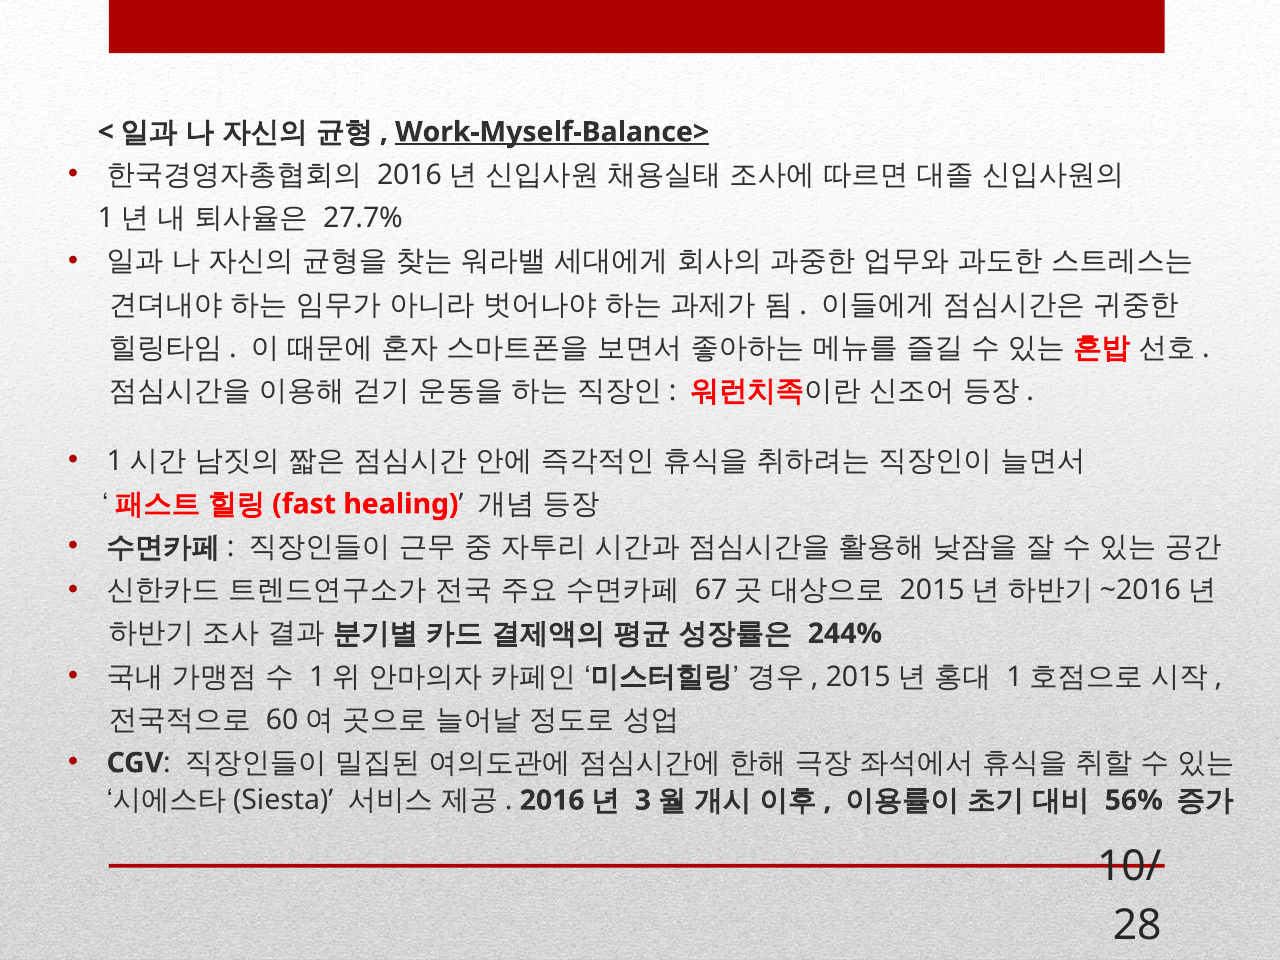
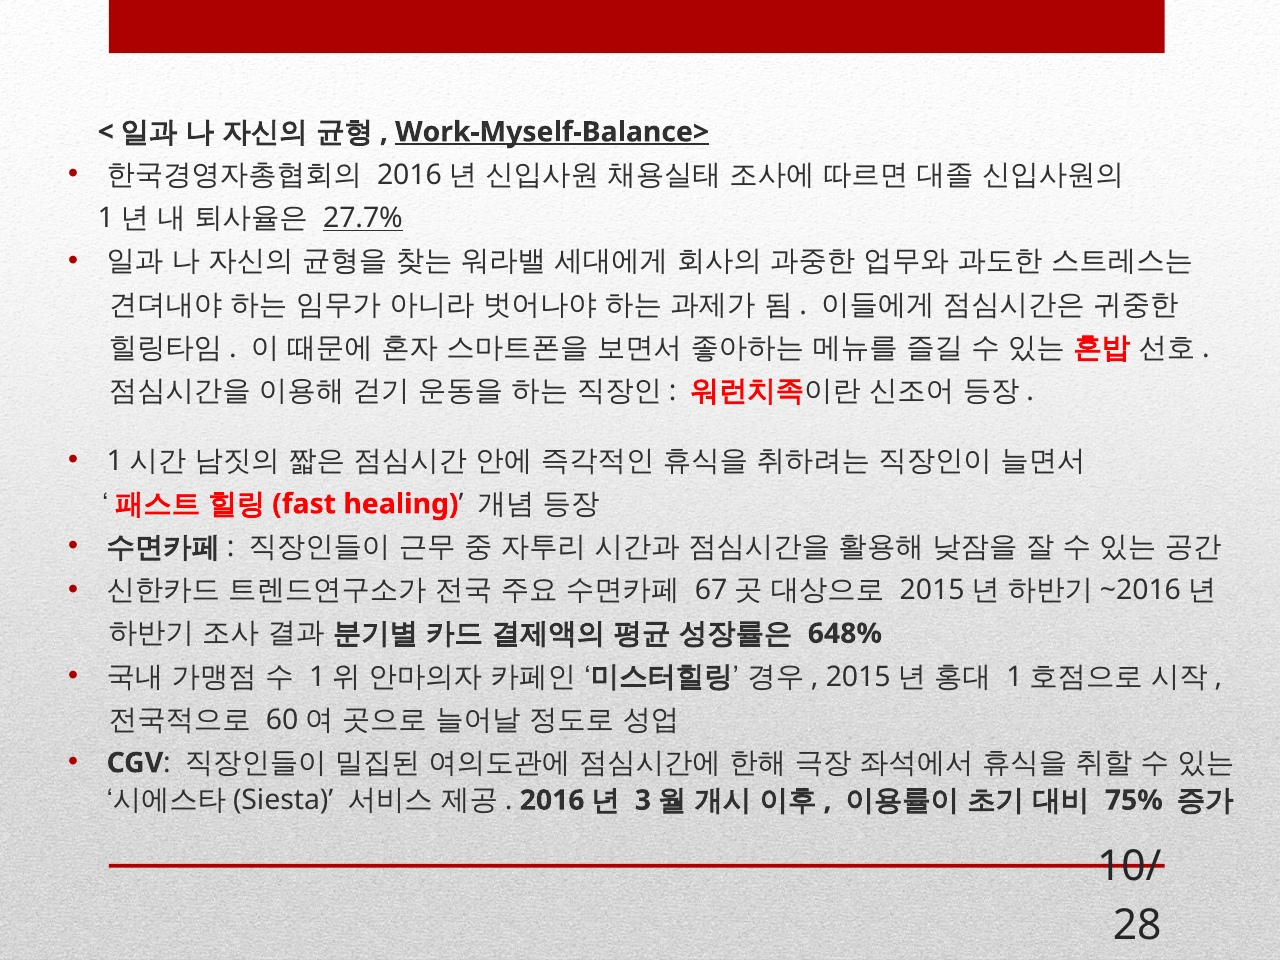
27.7% underline: none -> present
244%: 244% -> 648%
56%: 56% -> 75%
